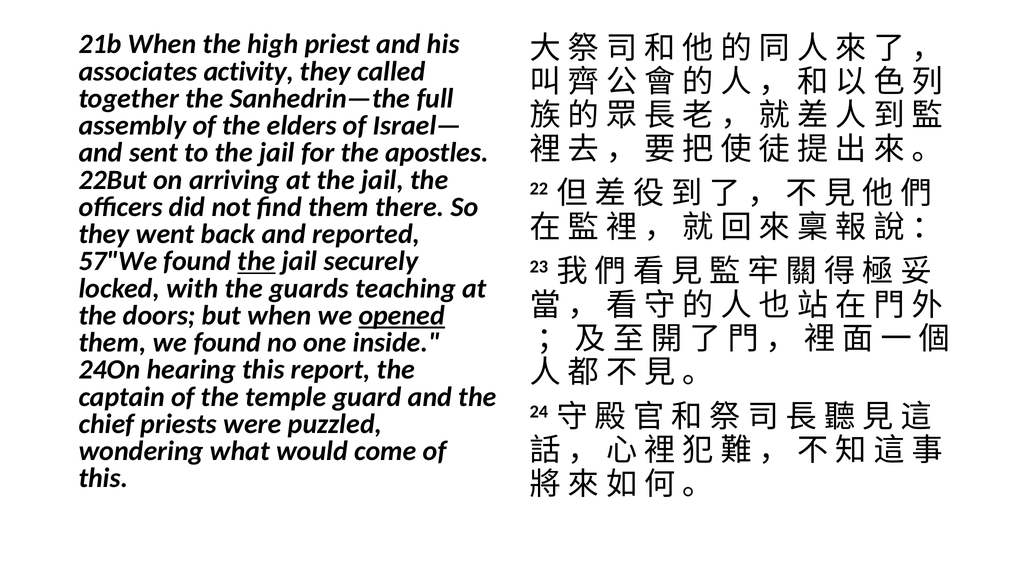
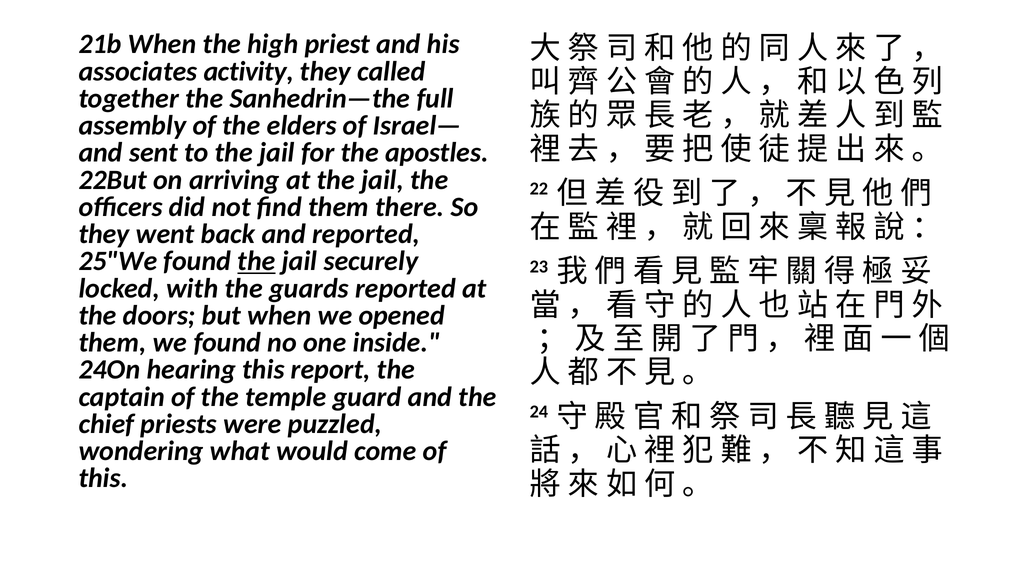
57"We: 57"We -> 25"We
guards teaching: teaching -> reported
opened underline: present -> none
